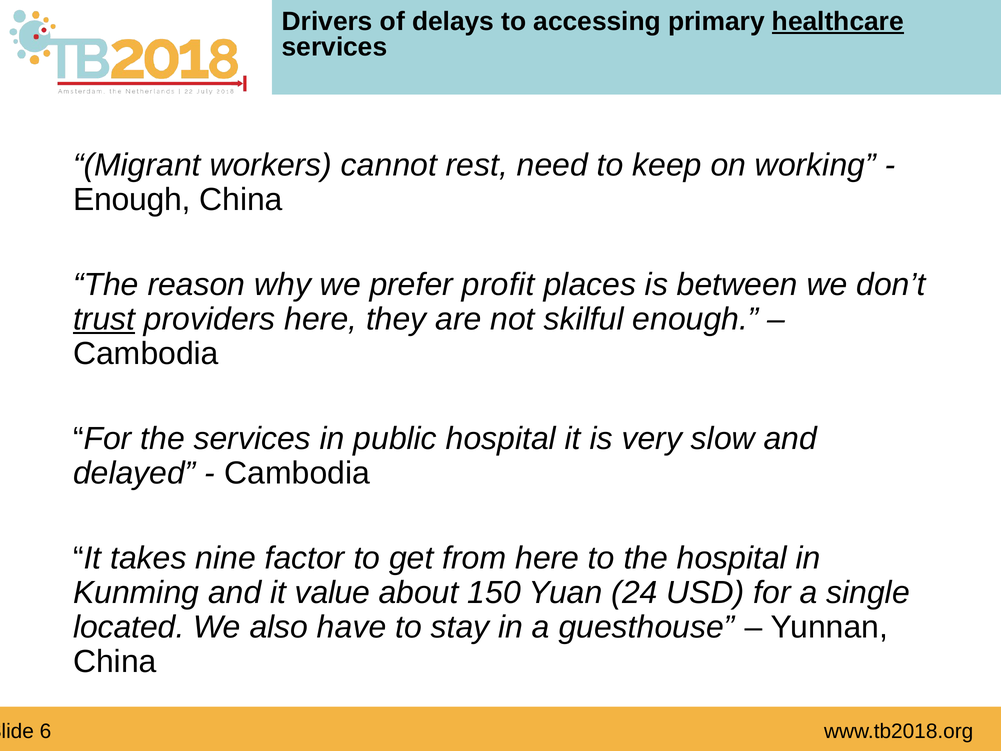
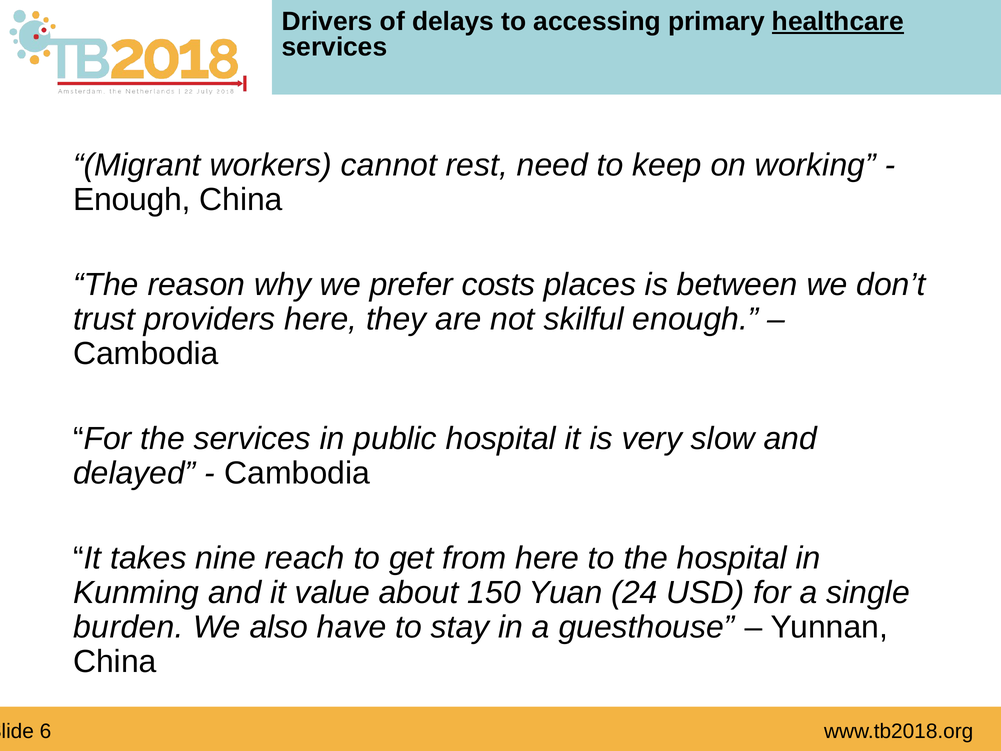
profit: profit -> costs
trust underline: present -> none
factor: factor -> reach
located: located -> burden
